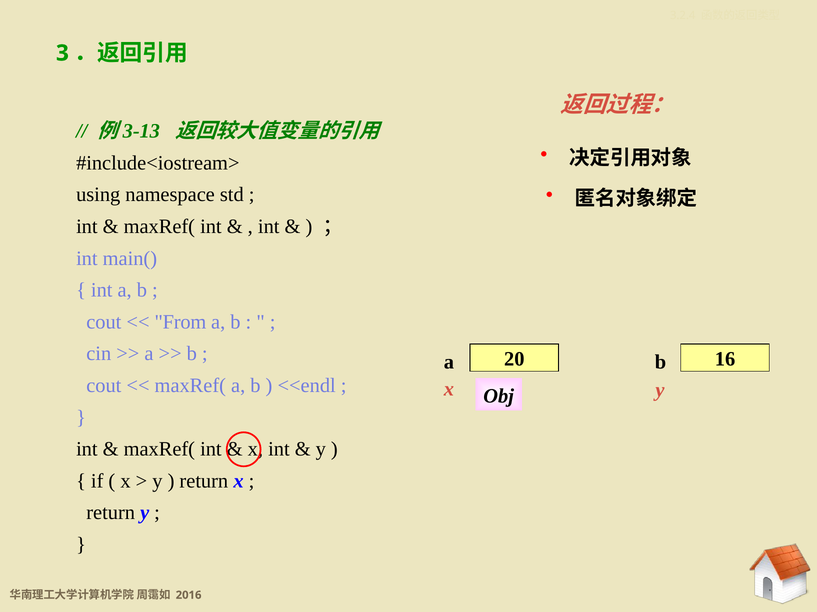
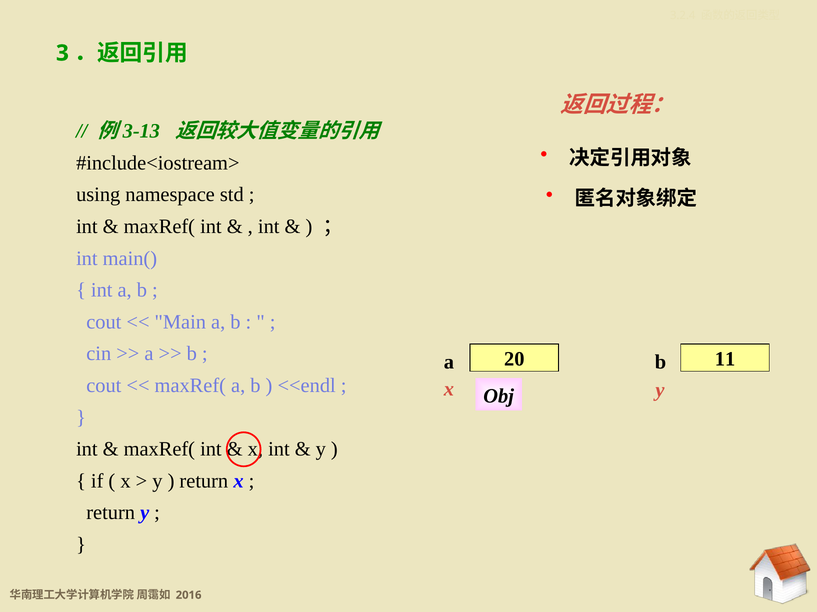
From: From -> Main
16: 16 -> 11
